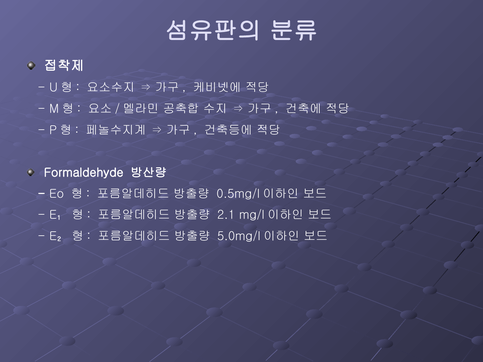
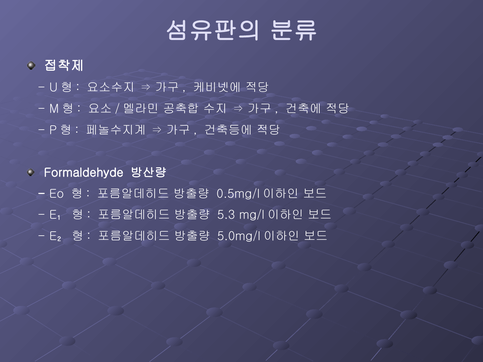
2.1: 2.1 -> 5.3
